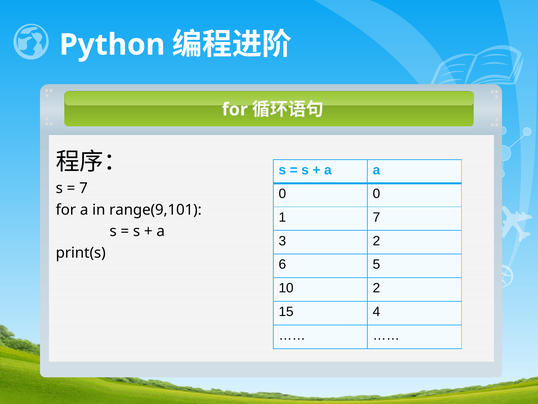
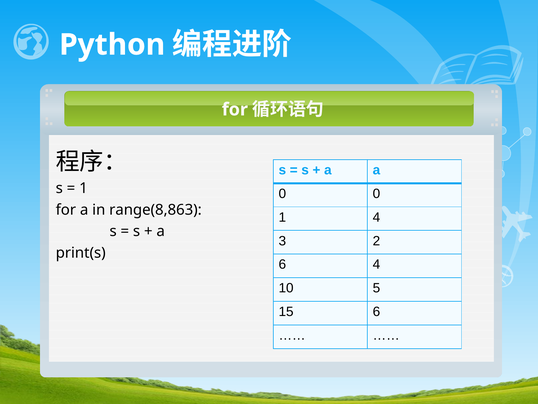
7 at (83, 188): 7 -> 1
range(9,101: range(9,101 -> range(8,863
1 7: 7 -> 4
6 5: 5 -> 4
10 2: 2 -> 5
15 4: 4 -> 6
